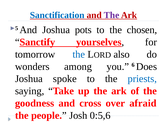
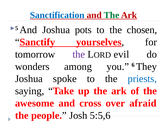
The at (112, 15) colour: purple -> green
the at (79, 54) colour: blue -> purple
also: also -> evil
Does: Does -> They
goodness: goodness -> awesome
0:5,6: 0:5,6 -> 5:5,6
